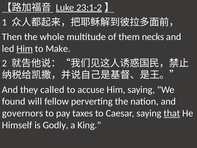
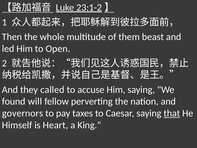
necks: necks -> beast
Him at (25, 49) underline: present -> none
Make: Make -> Open
Godly: Godly -> Heart
